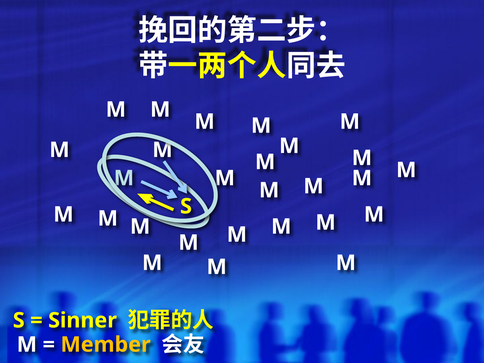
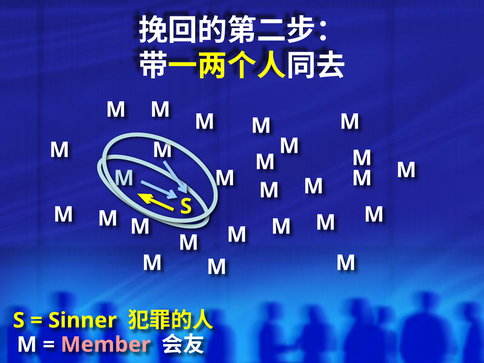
Member colour: yellow -> pink
